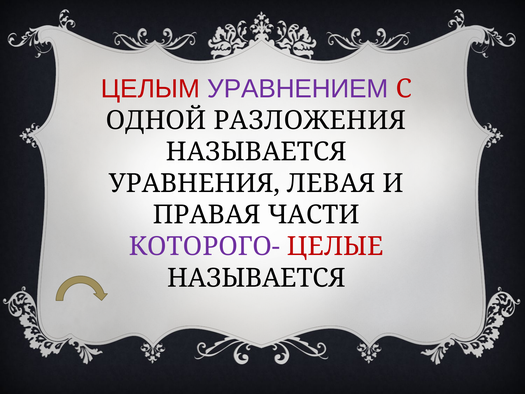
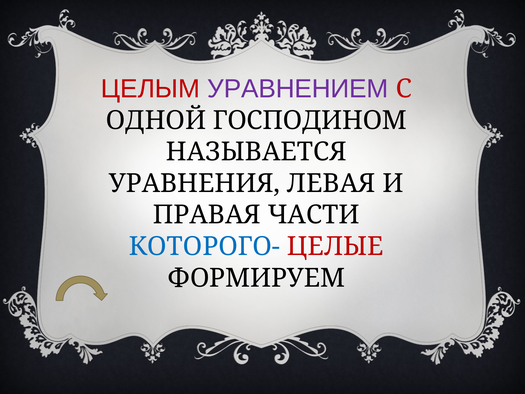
РАЗЛОЖЕНИЯ: РАЗЛОЖЕНИЯ -> ГОСПОДИНОМ
КОТОРОГО- colour: purple -> blue
НАЗЫВАЕТСЯ at (256, 278): НАЗЫВАЕТСЯ -> ФОРМИРУЕМ
